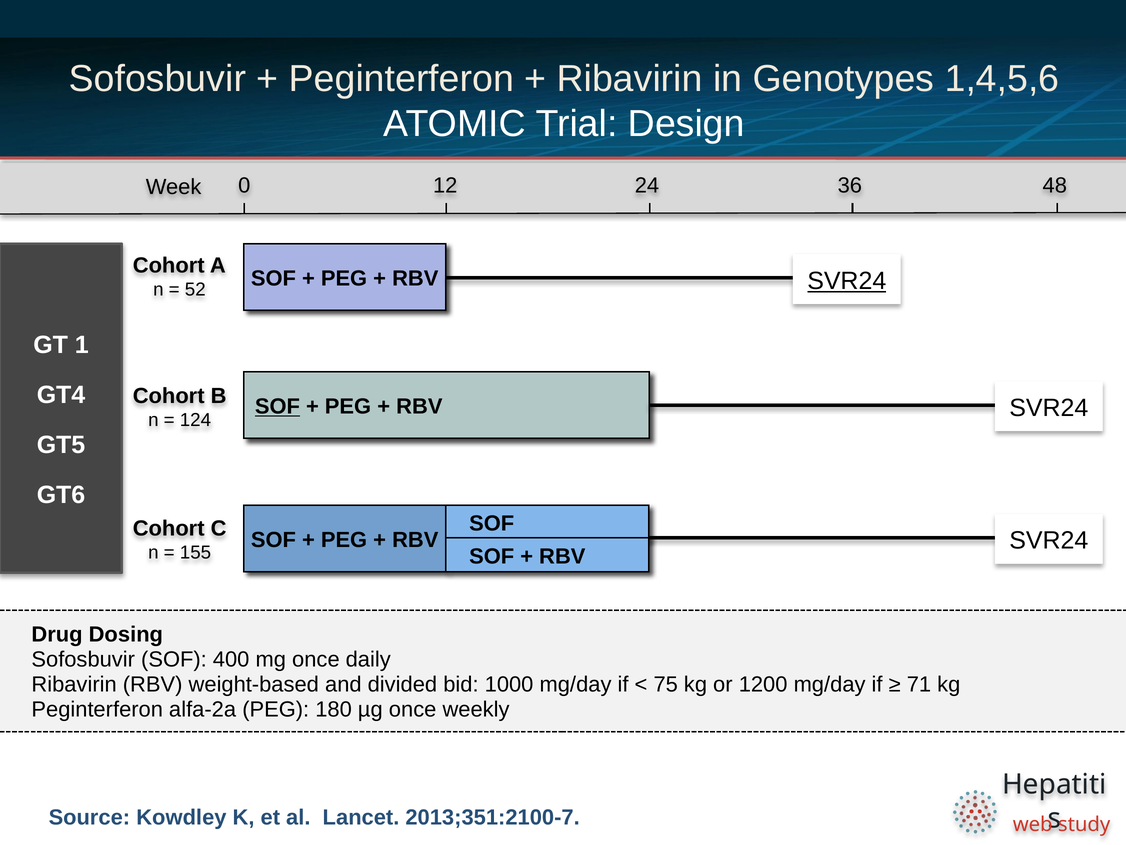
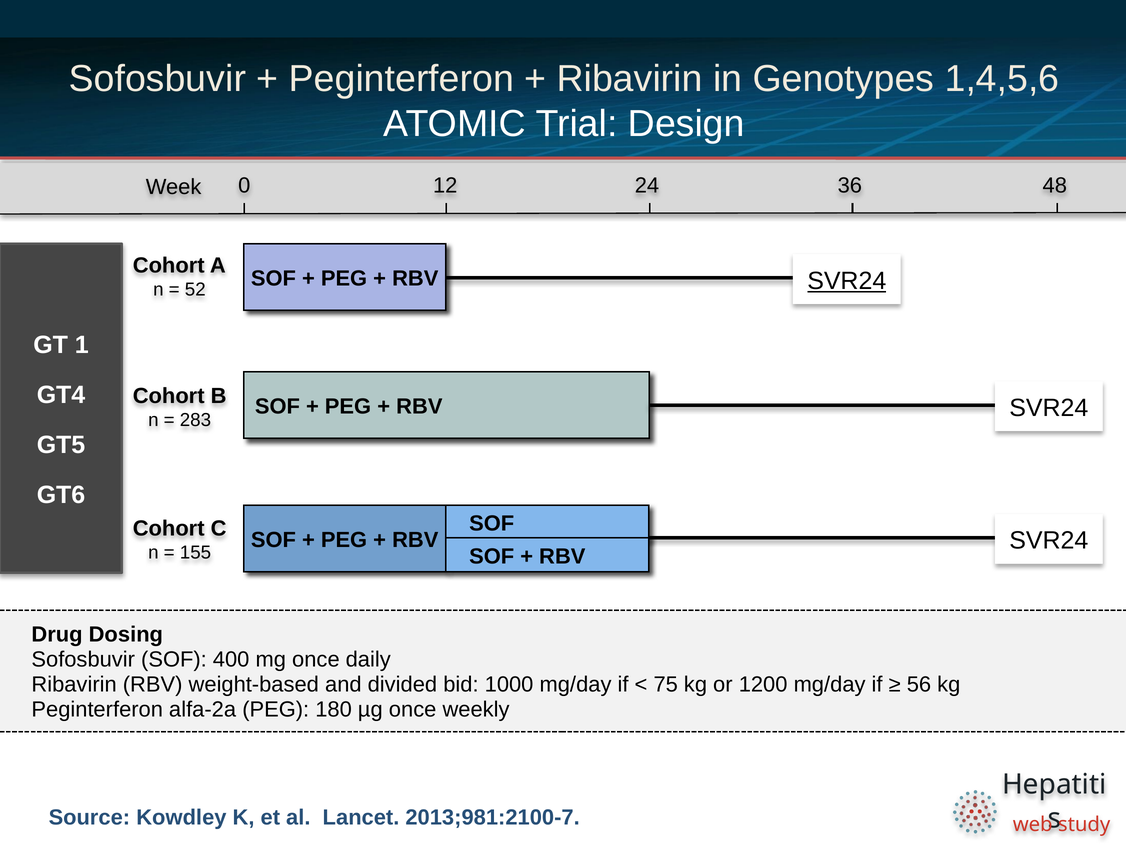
SOF at (277, 406) underline: present -> none
124: 124 -> 283
71: 71 -> 56
2013;351:2100-7: 2013;351:2100-7 -> 2013;981:2100-7
